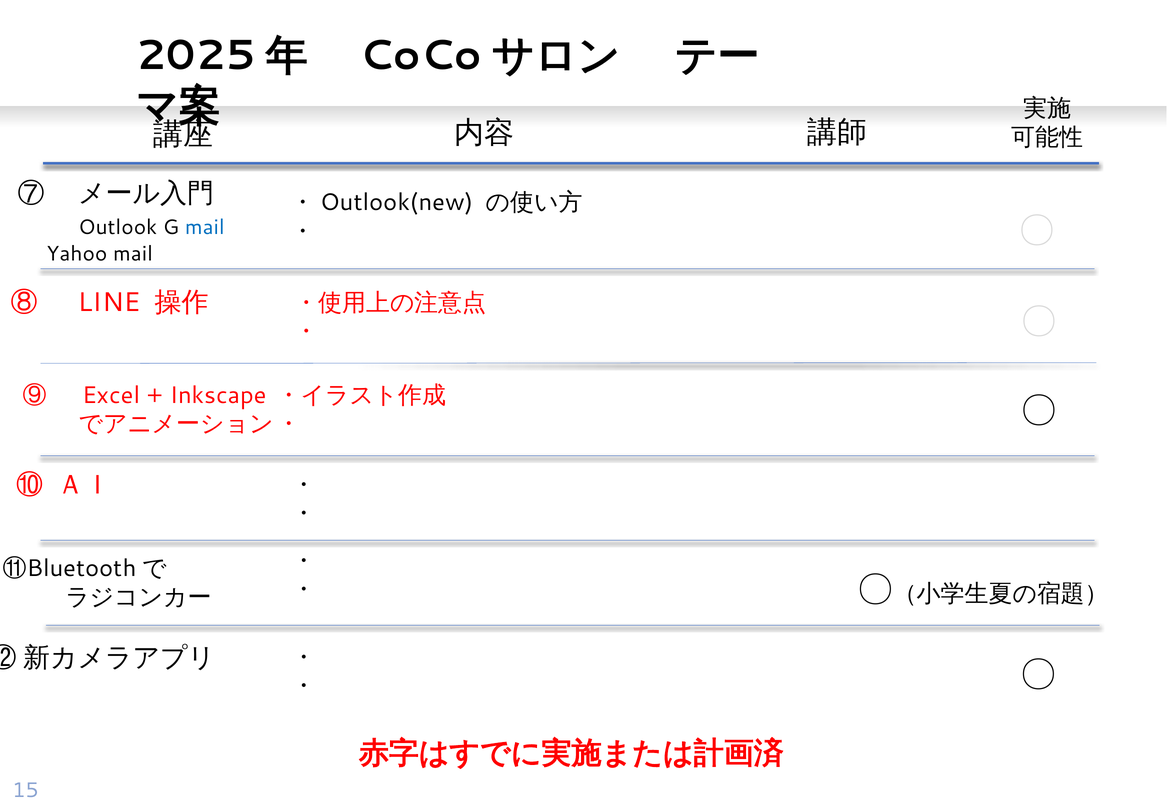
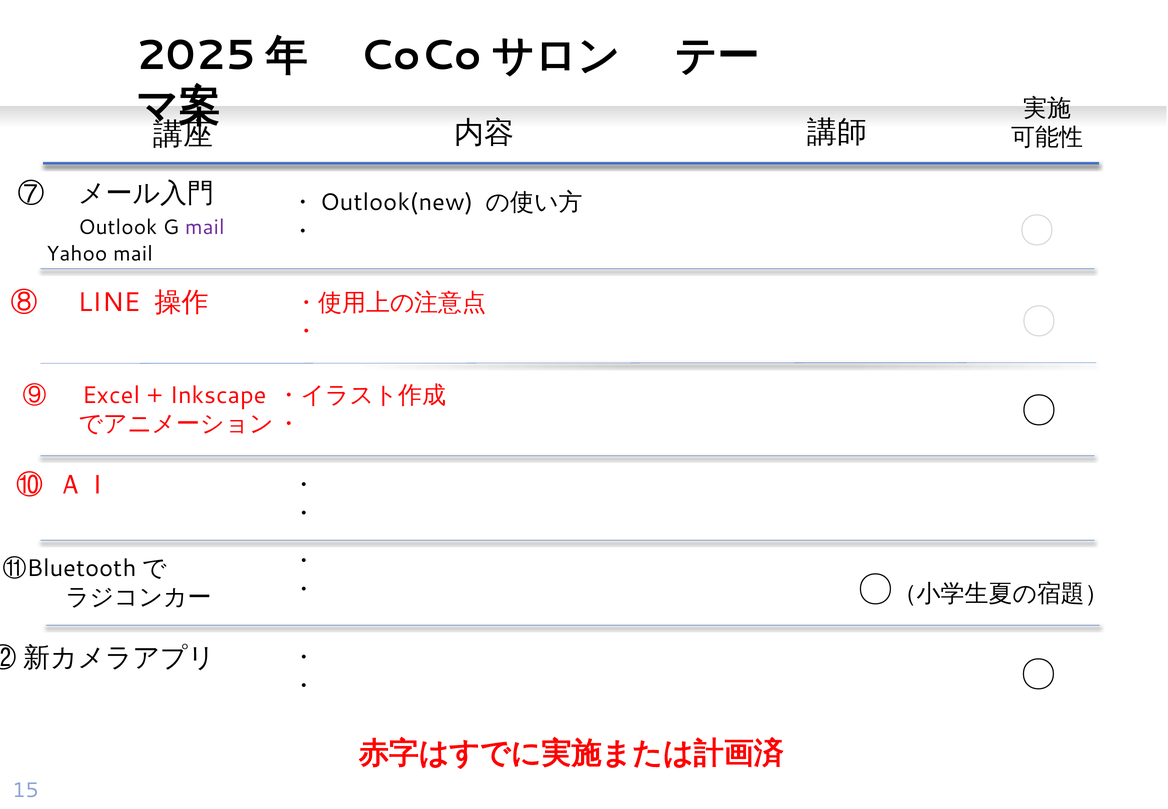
mail at (205, 227) colour: blue -> purple
